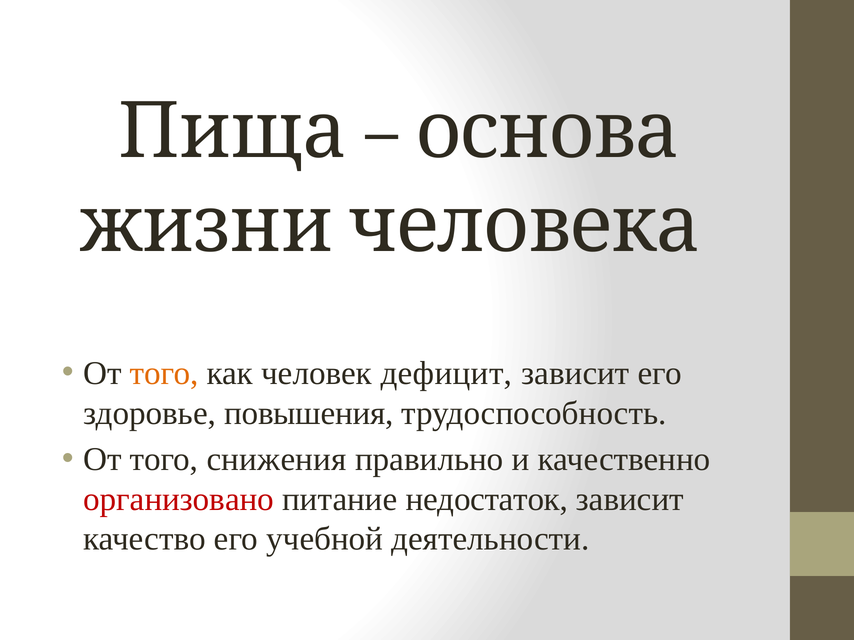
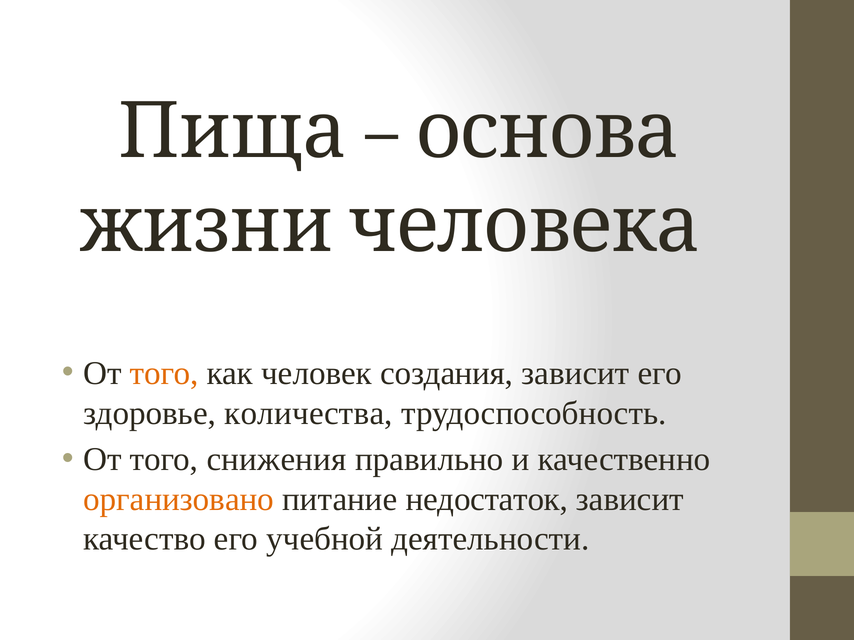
дефицит: дефицит -> создания
повышения: повышения -> количества
организовано colour: red -> orange
